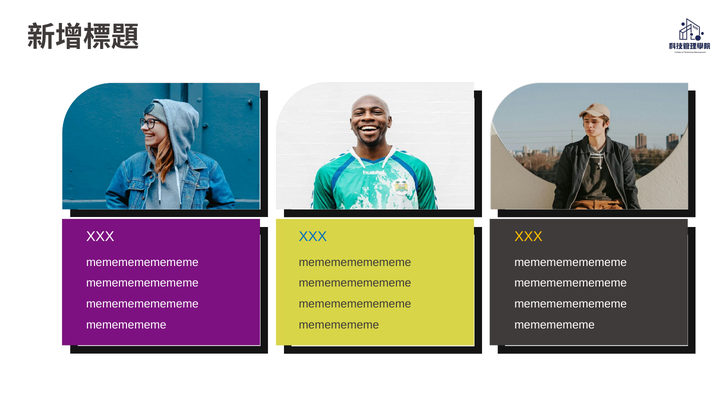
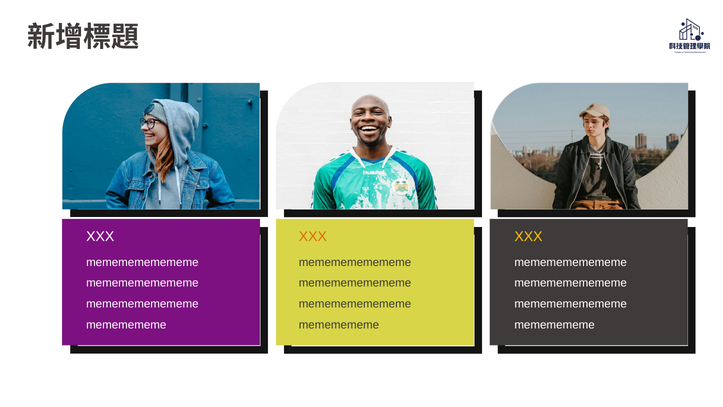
XXX at (313, 236) colour: blue -> orange
